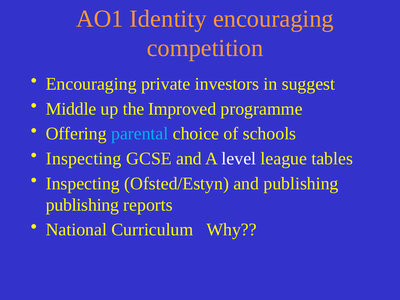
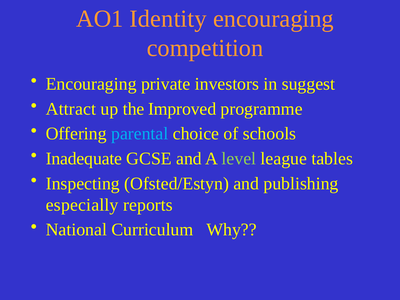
Middle: Middle -> Attract
Inspecting at (84, 159): Inspecting -> Inadequate
level colour: white -> light green
publishing at (82, 205): publishing -> especially
